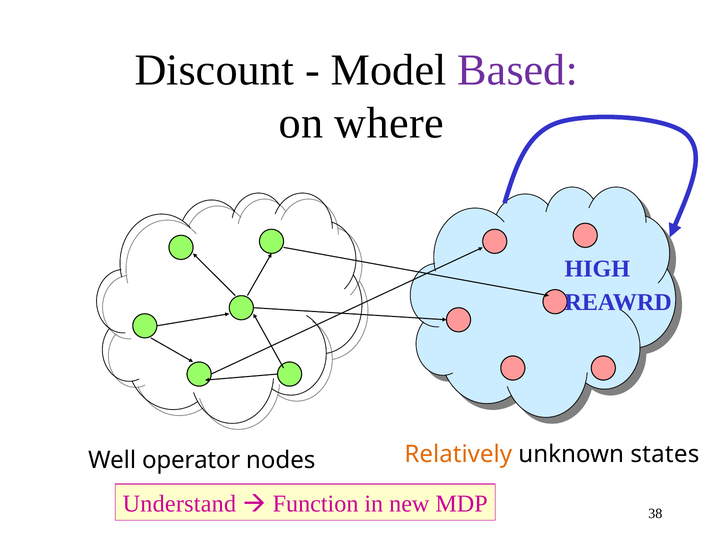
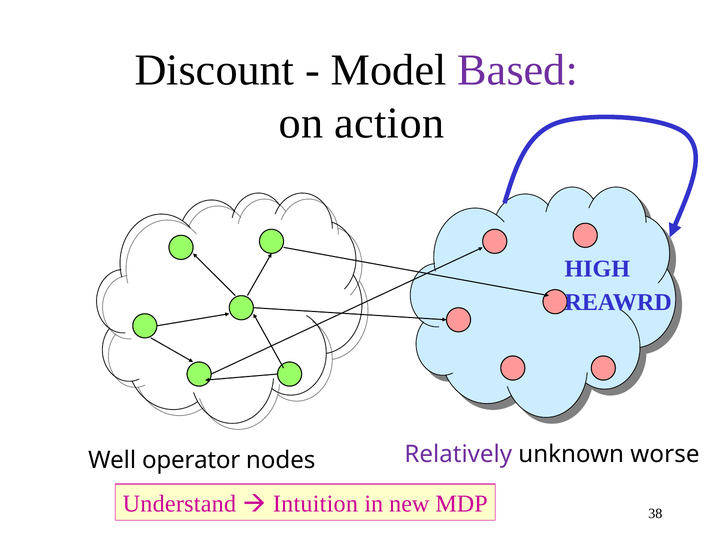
where: where -> action
Relatively colour: orange -> purple
states: states -> worse
Function: Function -> Intuition
